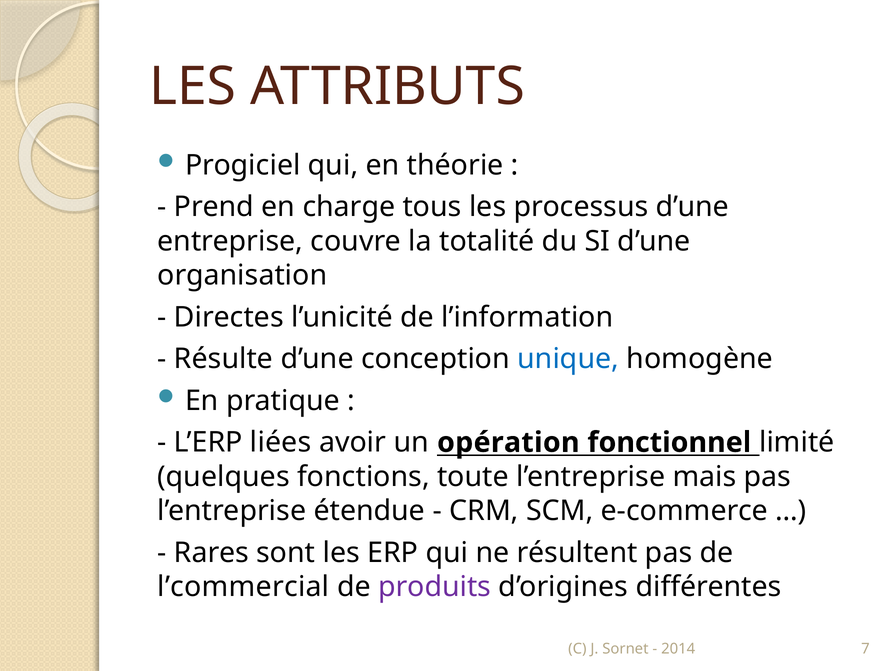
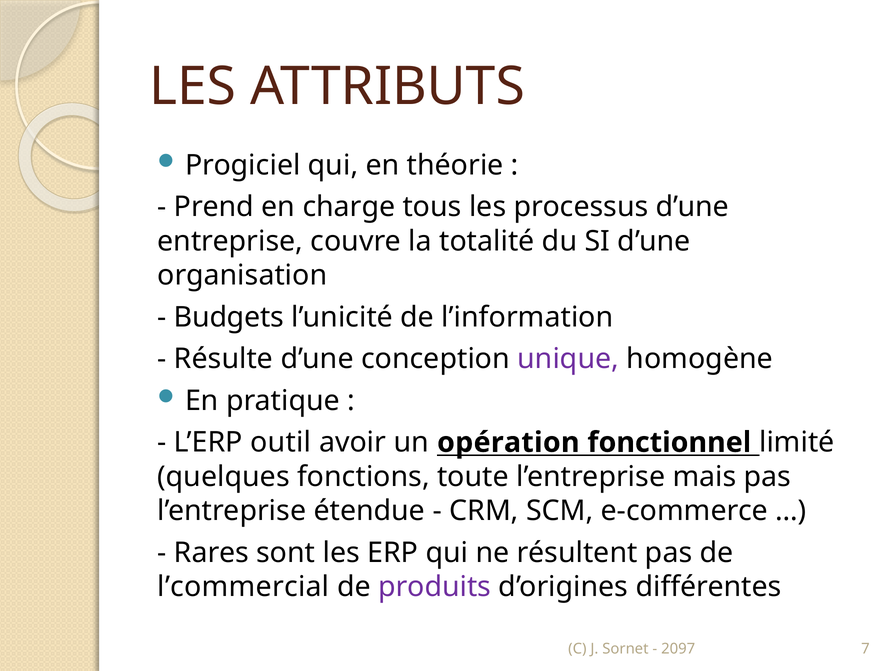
Directes: Directes -> Budgets
unique colour: blue -> purple
liées: liées -> outil
2014: 2014 -> 2097
